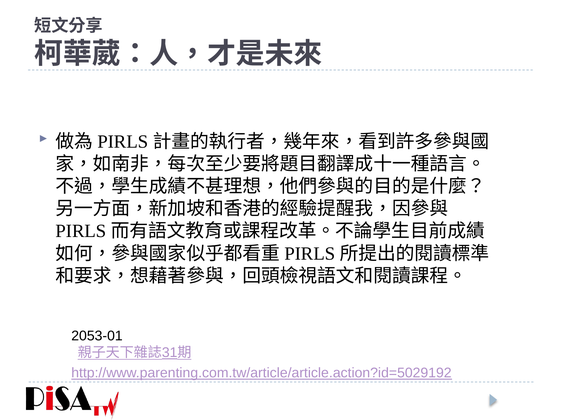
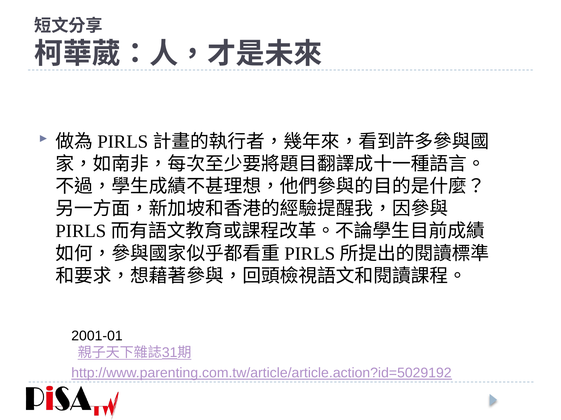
2053-01: 2053-01 -> 2001-01
